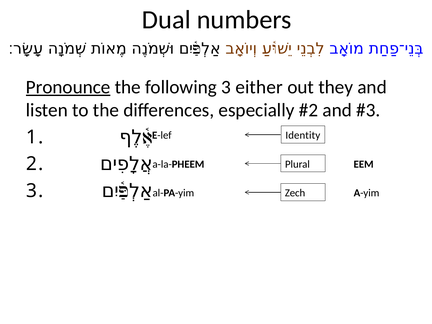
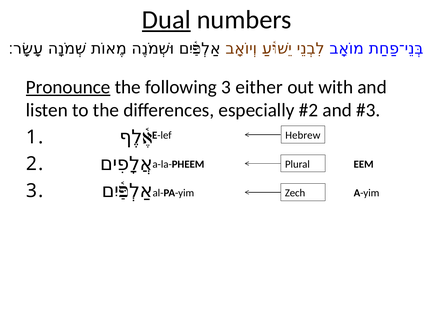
Dual underline: none -> present
they: they -> with
Identity: Identity -> Hebrew
